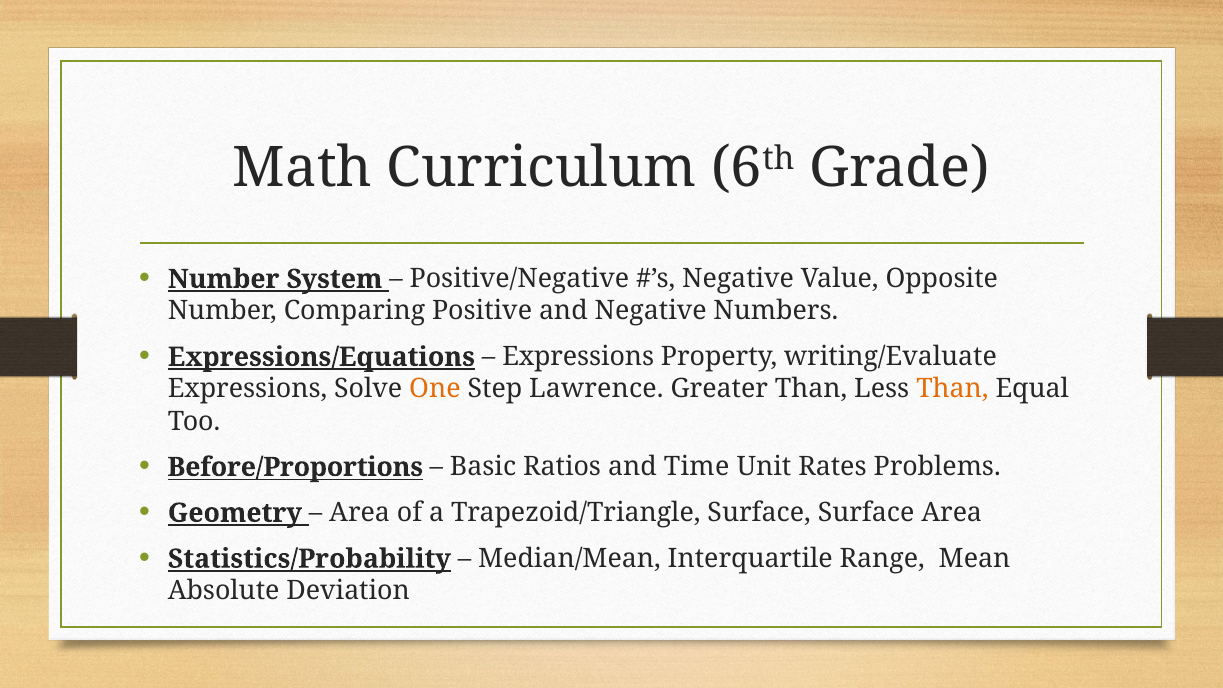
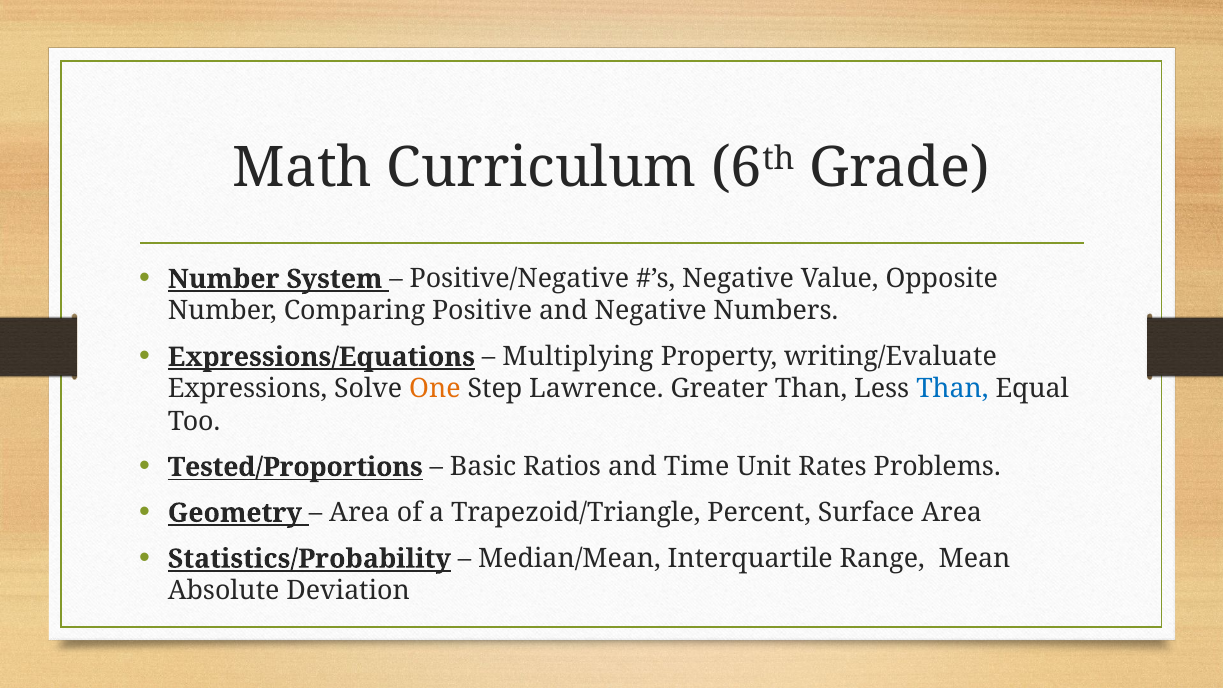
Expressions at (578, 357): Expressions -> Multiplying
Than at (952, 389) colour: orange -> blue
Before/Proportions: Before/Proportions -> Tested/Proportions
Trapezoid/Triangle Surface: Surface -> Percent
